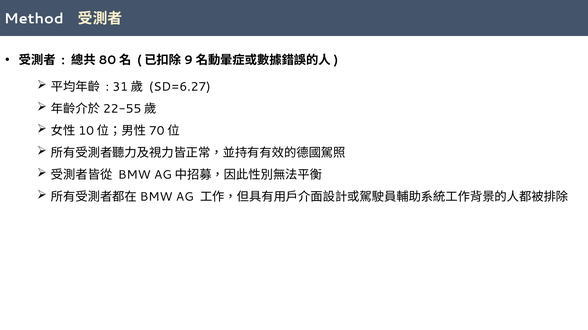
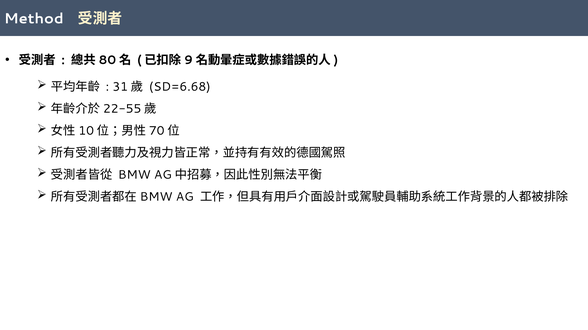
SD=6.27: SD=6.27 -> SD=6.68
